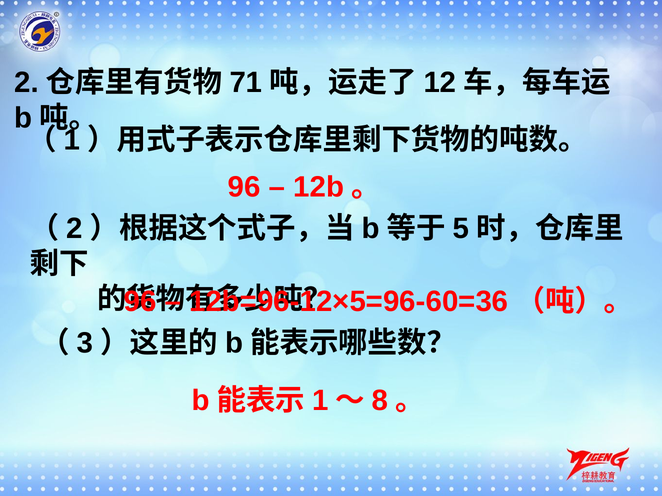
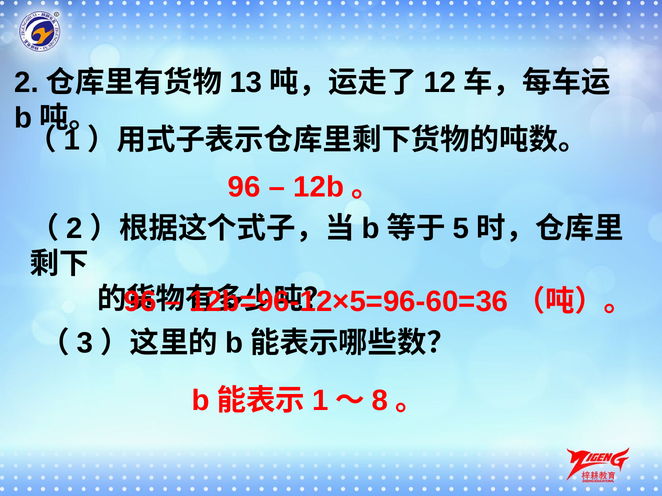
71: 71 -> 13
